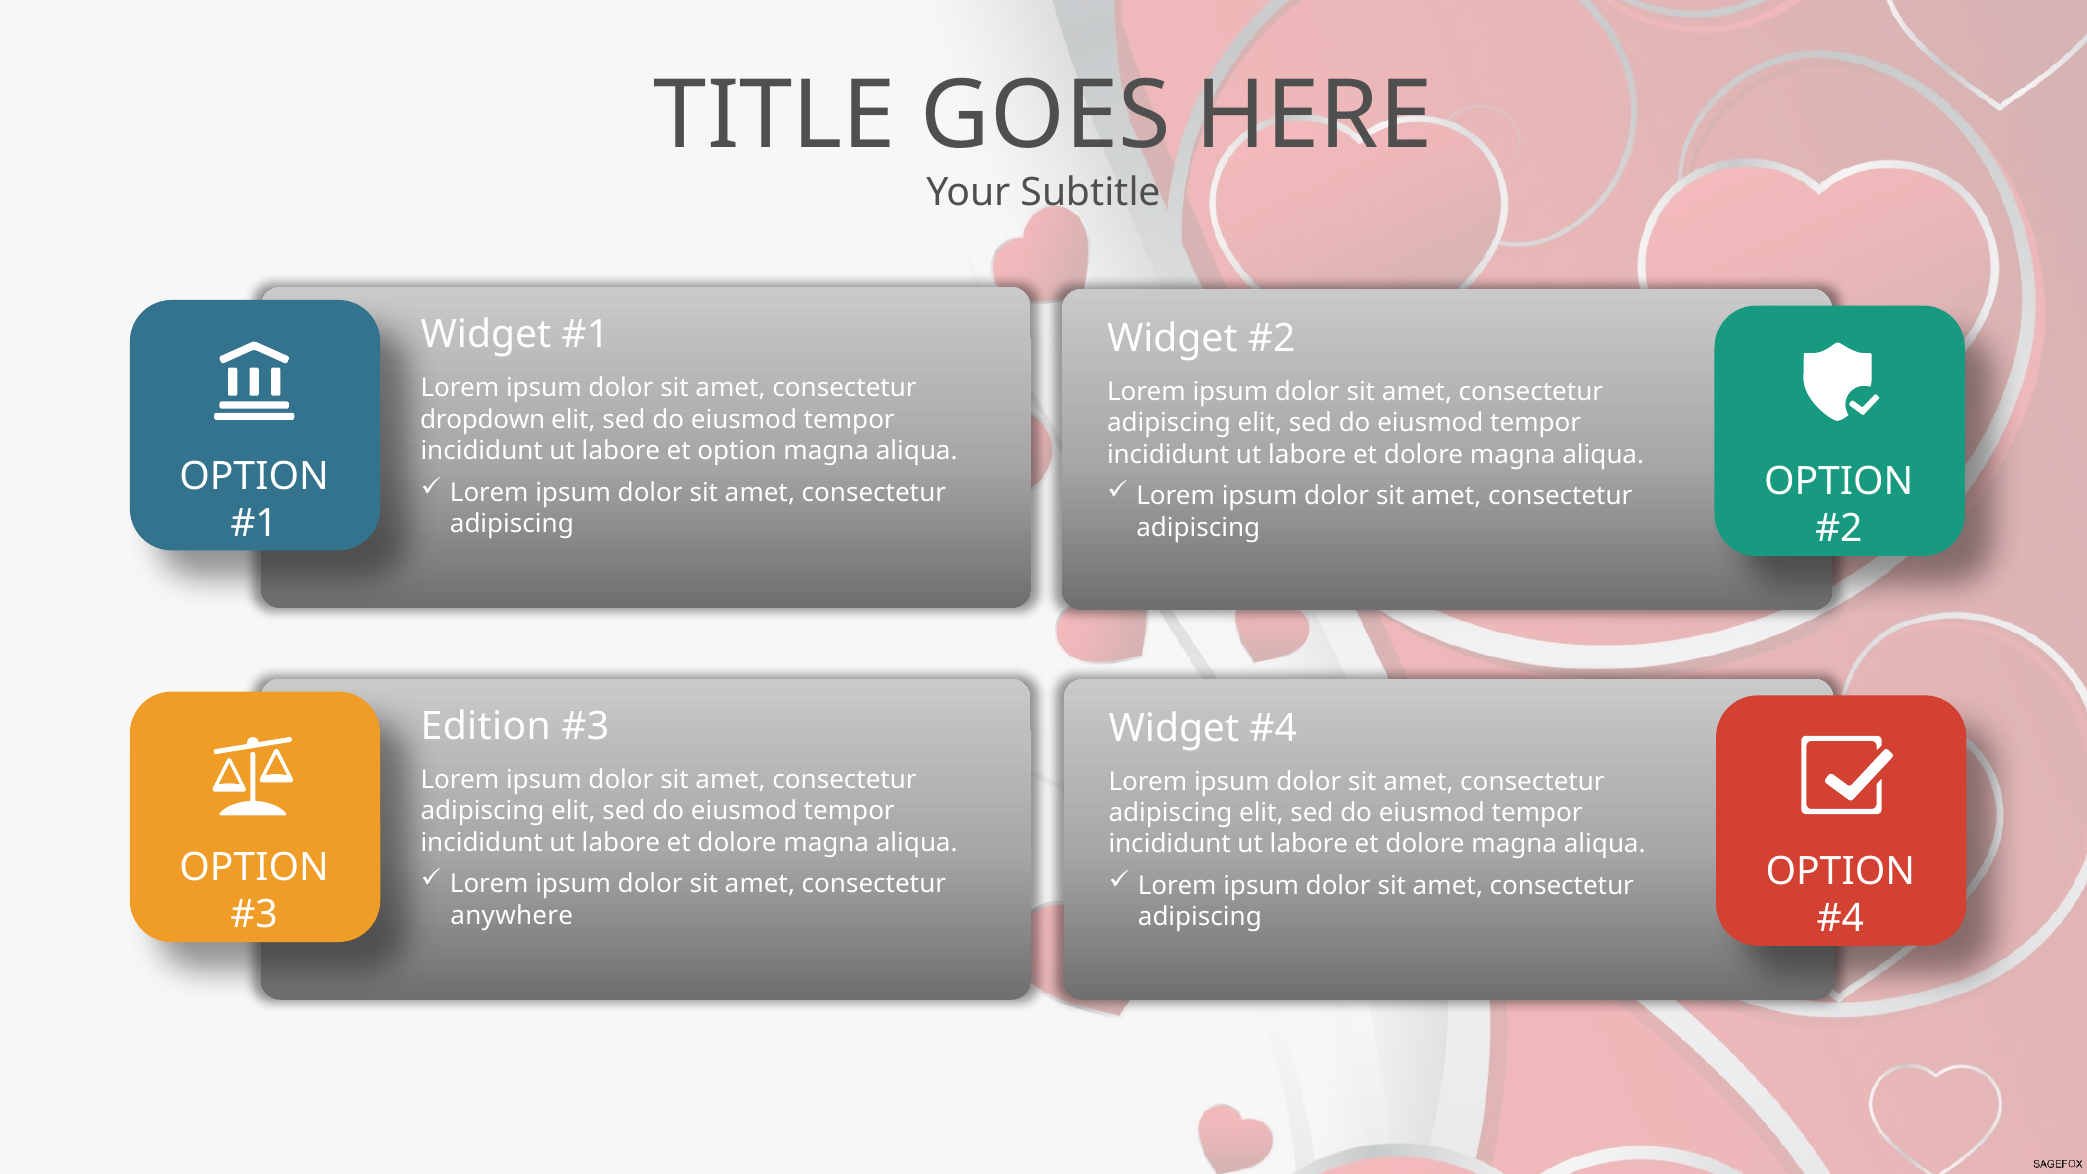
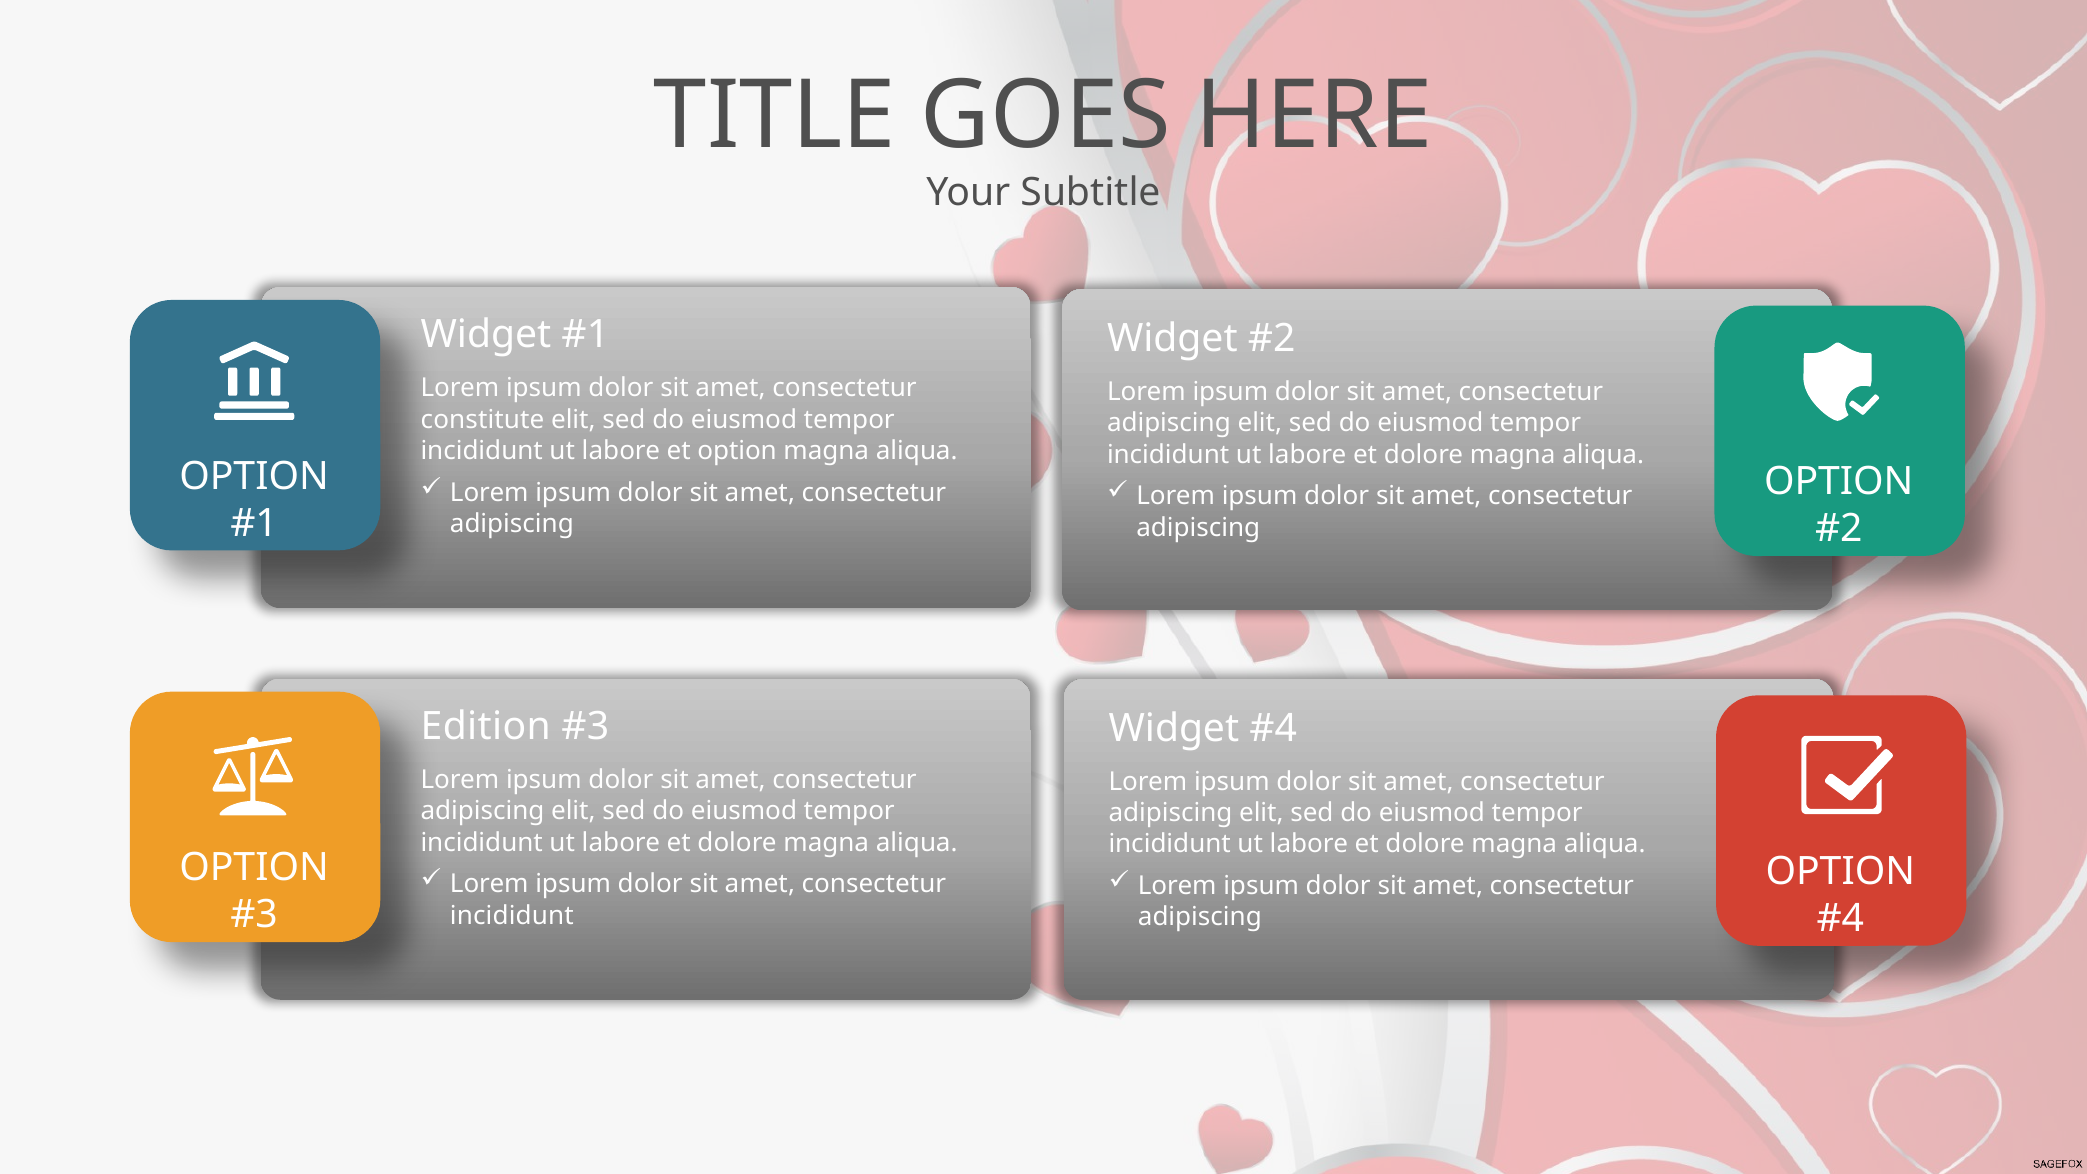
dropdown: dropdown -> constitute
anywhere at (512, 916): anywhere -> incididunt
